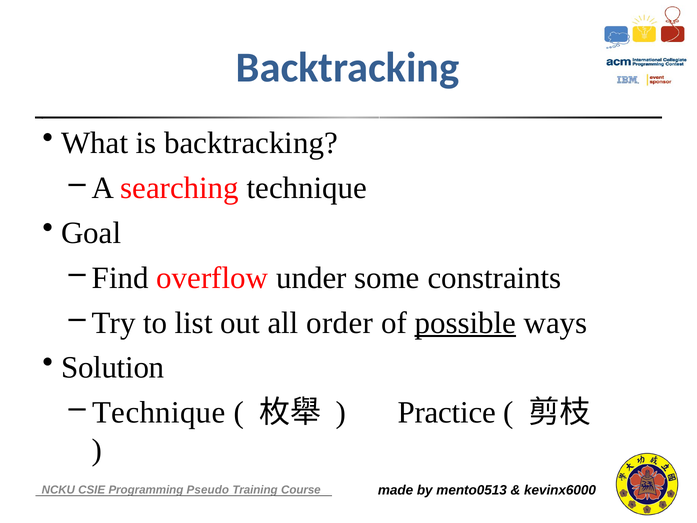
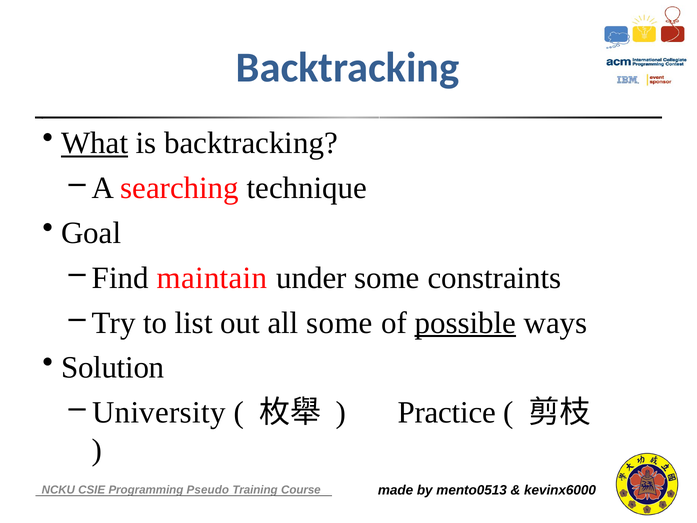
What underline: none -> present
overflow: overflow -> maintain
all order: order -> some
Technique at (159, 412): Technique -> University
